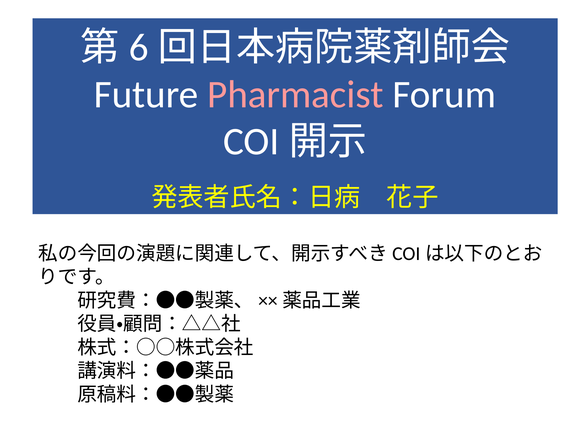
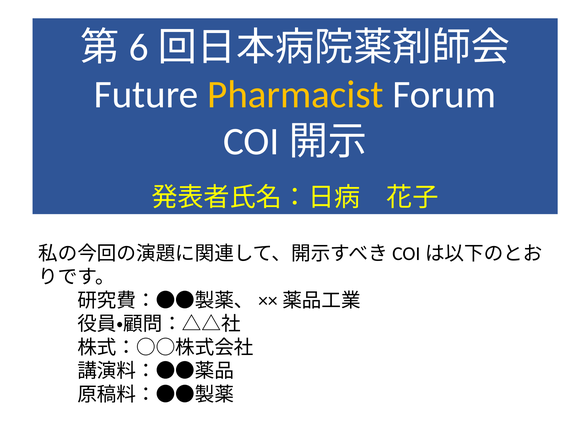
Pharmacist colour: pink -> yellow
